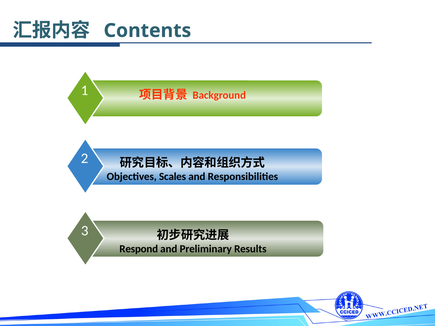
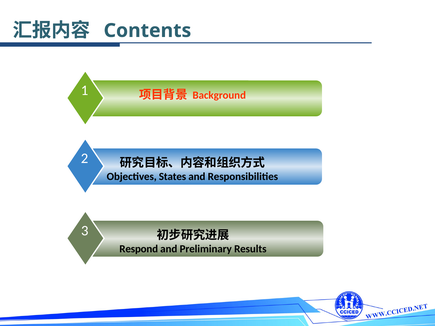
Scales: Scales -> States
